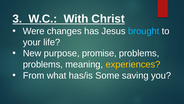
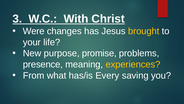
brought colour: light blue -> yellow
problems at (43, 64): problems -> presence
Some: Some -> Every
